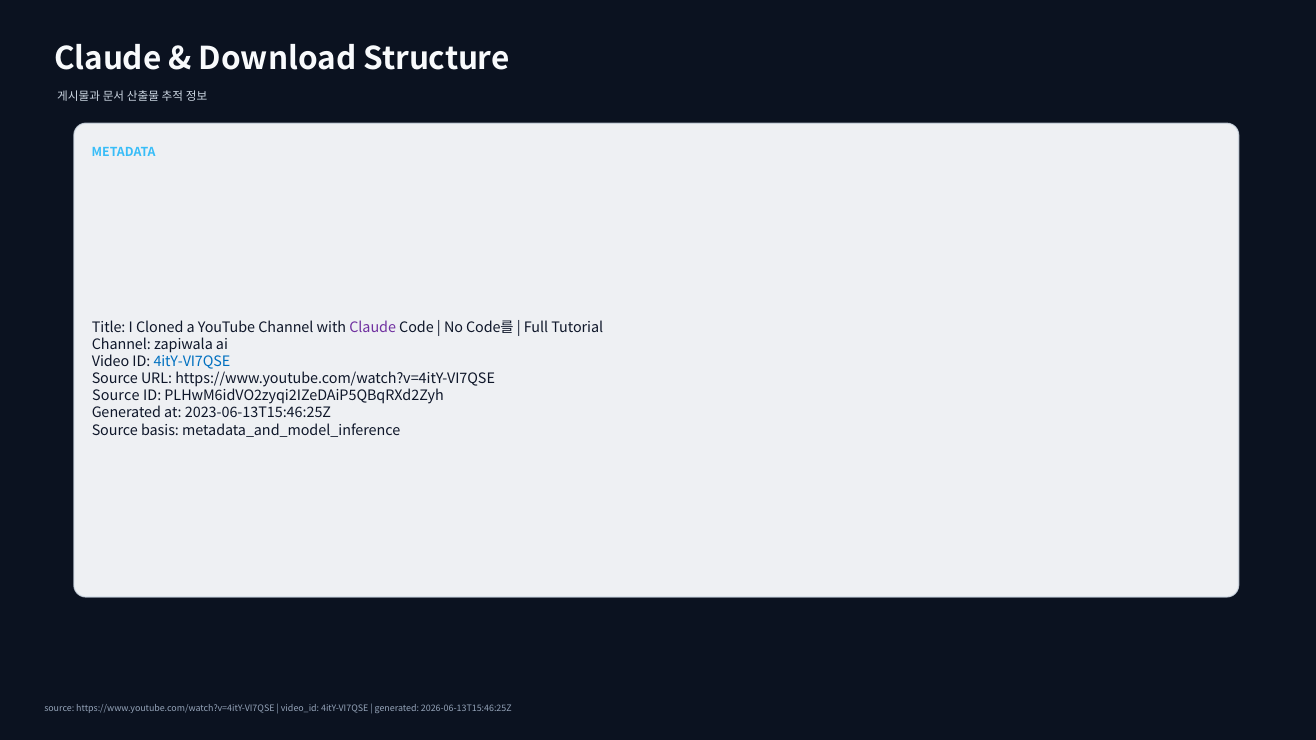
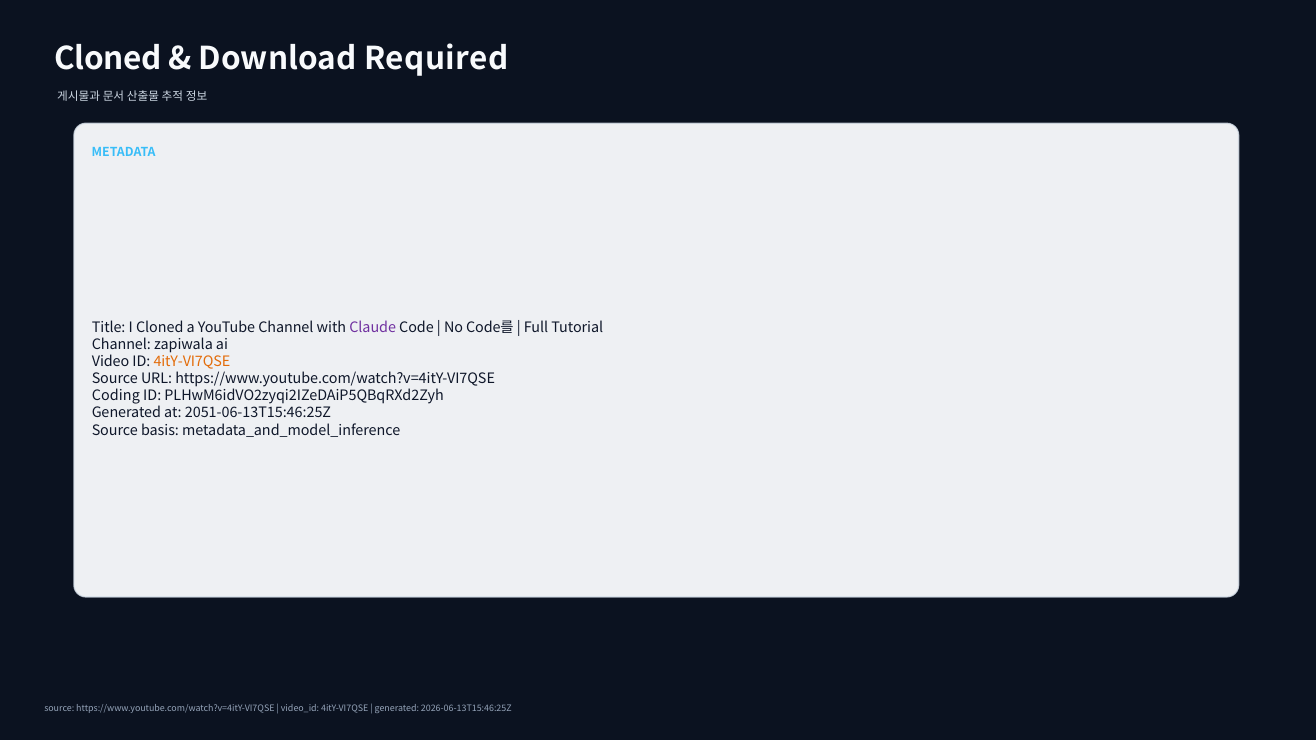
Claude at (108, 59): Claude -> Cloned
Structure: Structure -> Required
4itY-VI7QSE at (192, 362) colour: blue -> orange
Source at (116, 396): Source -> Coding
2023-06-13T15:46:25Z: 2023-06-13T15:46:25Z -> 2051-06-13T15:46:25Z
